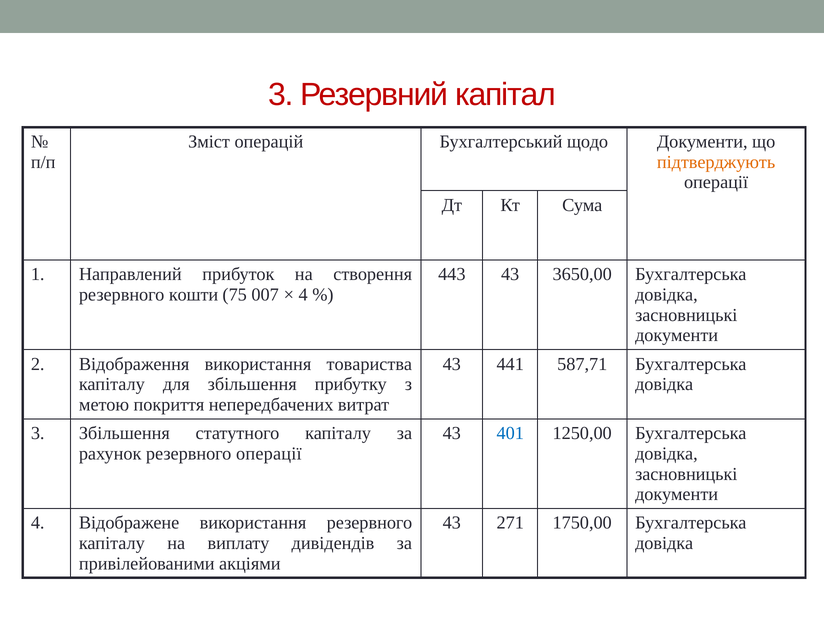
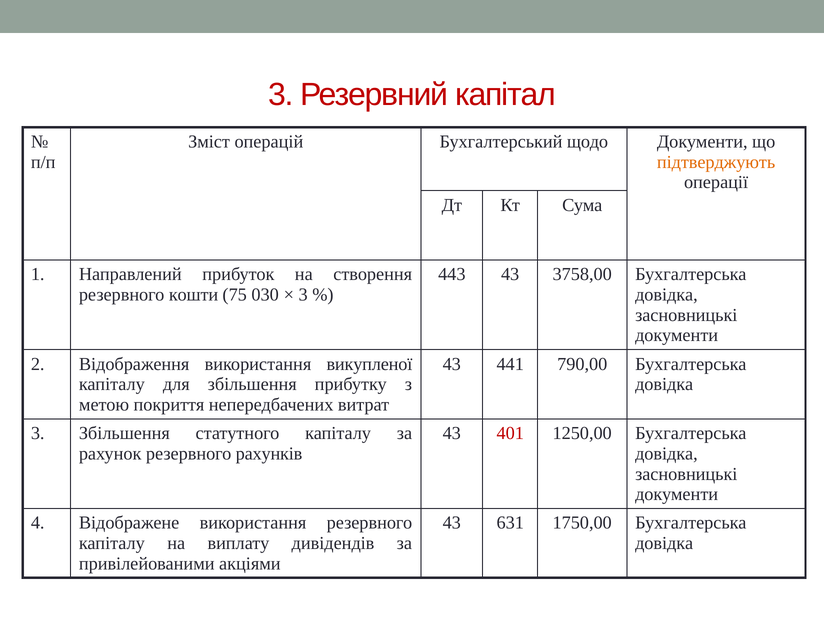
3650,00: 3650,00 -> 3758,00
007: 007 -> 030
4 at (303, 295): 4 -> 3
товариства: товариства -> викупленої
587,71: 587,71 -> 790,00
401 colour: blue -> red
резервного операції: операції -> рахунків
271: 271 -> 631
